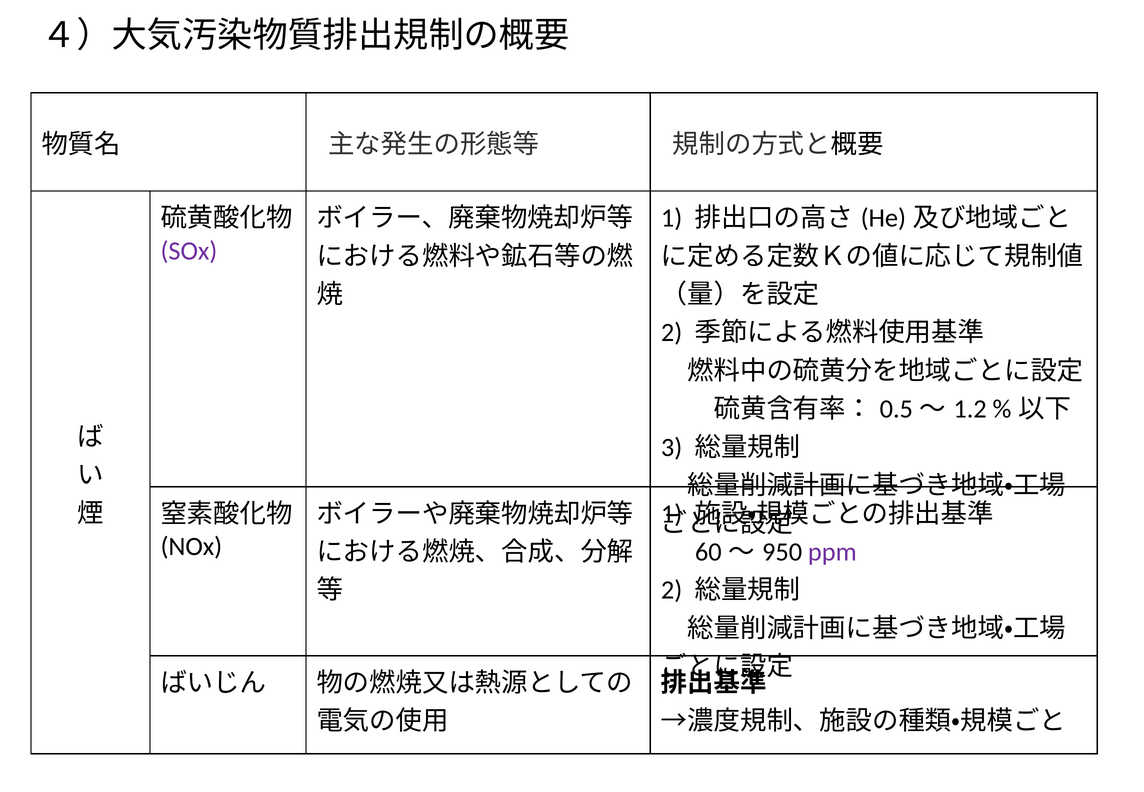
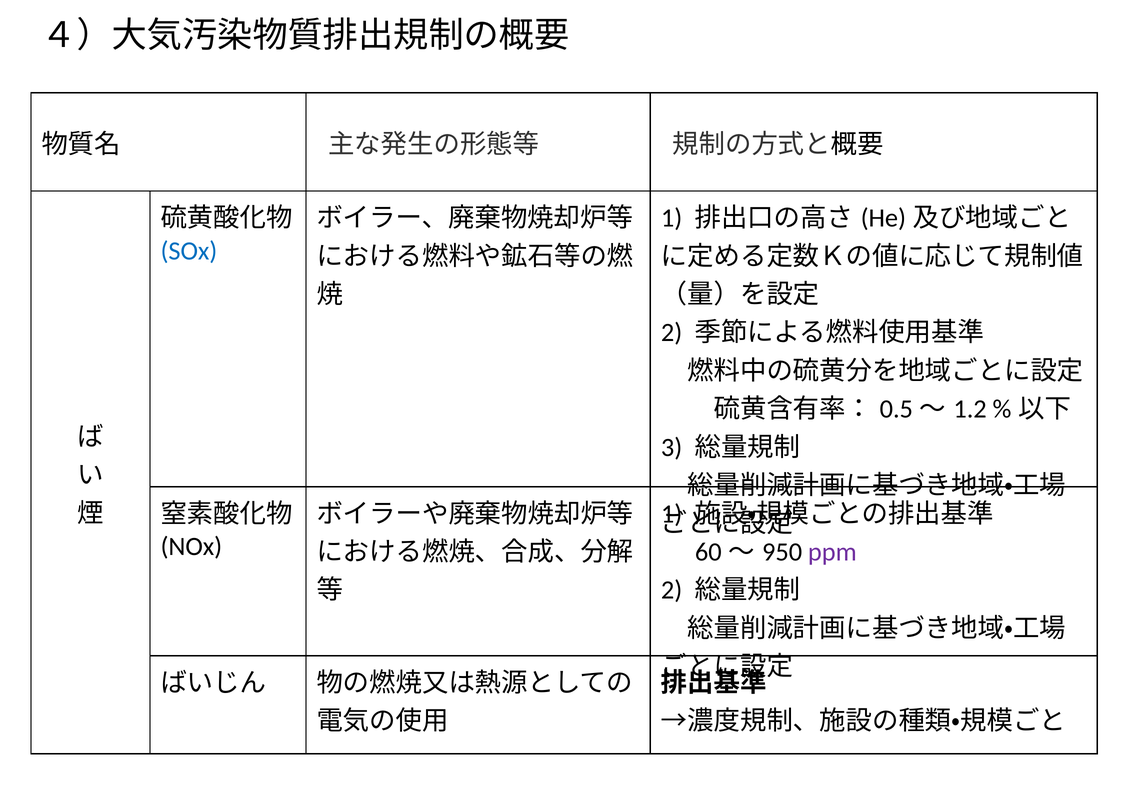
SOx colour: purple -> blue
